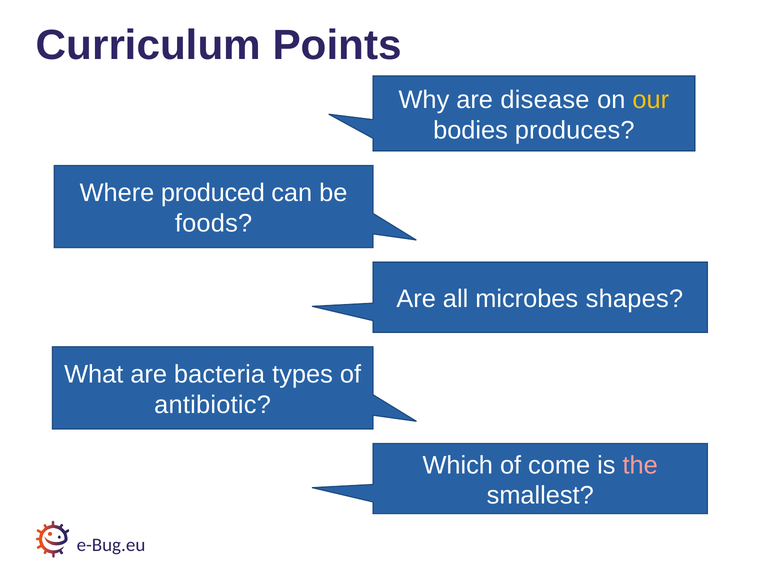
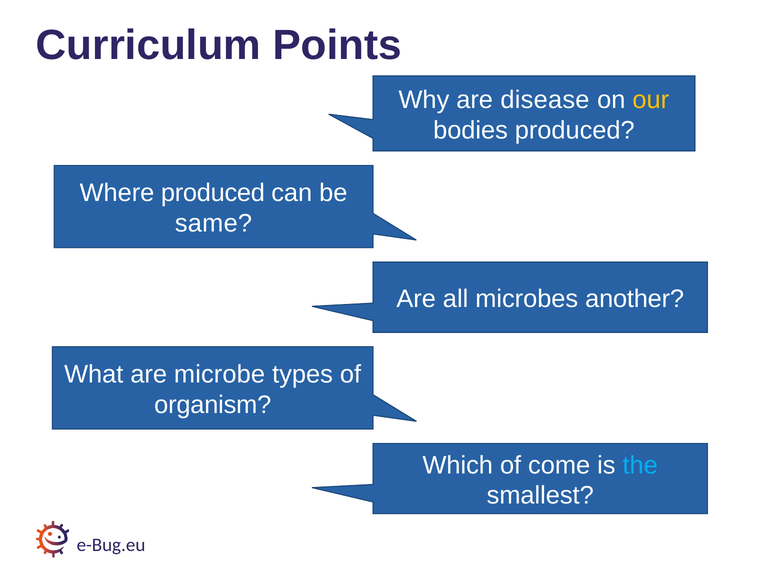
bodies produces: produces -> produced
foods: foods -> same
shapes: shapes -> another
bacteria: bacteria -> microbe
antibiotic: antibiotic -> organism
the colour: pink -> light blue
